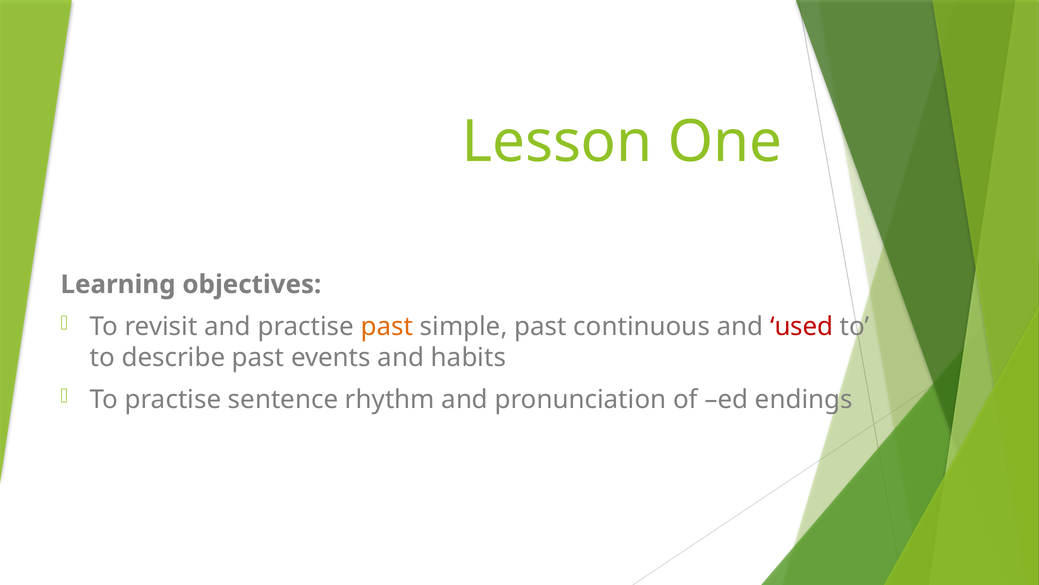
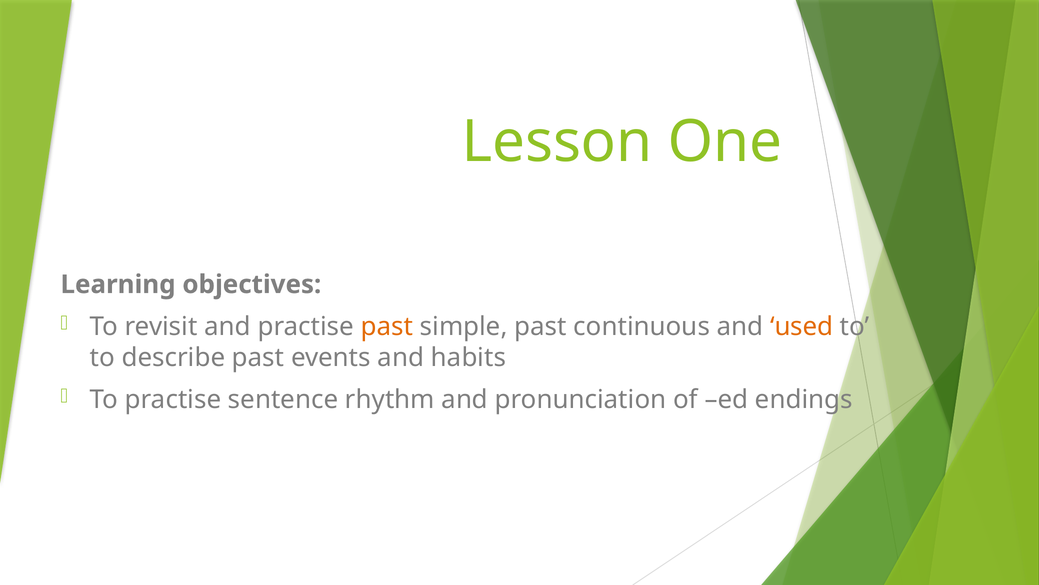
used colour: red -> orange
